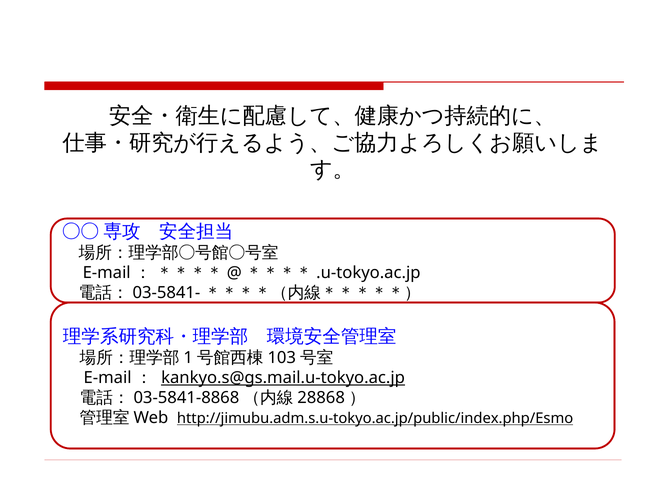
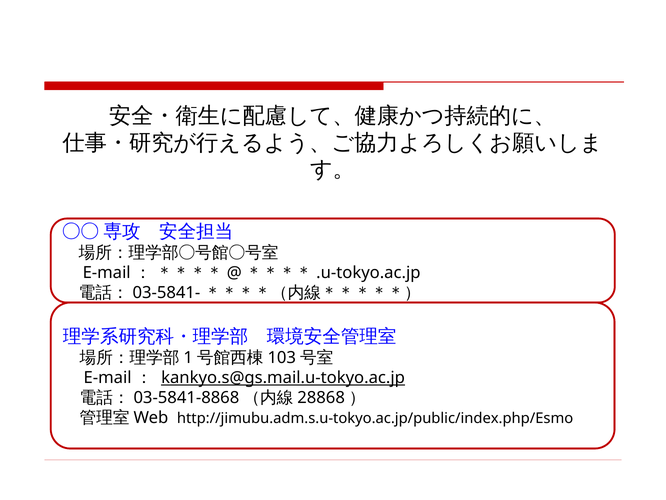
http://jimubu.adm.s.u-tokyo.ac.jp/public/index.php/Esmo underline: present -> none
